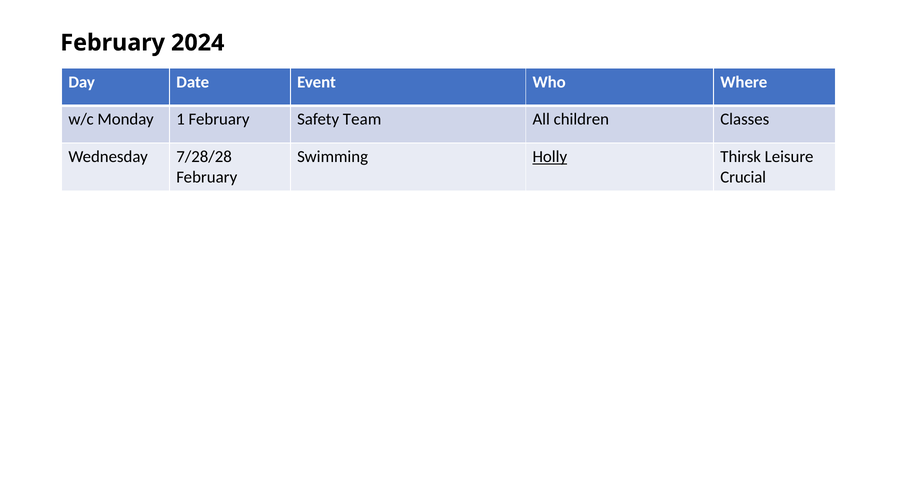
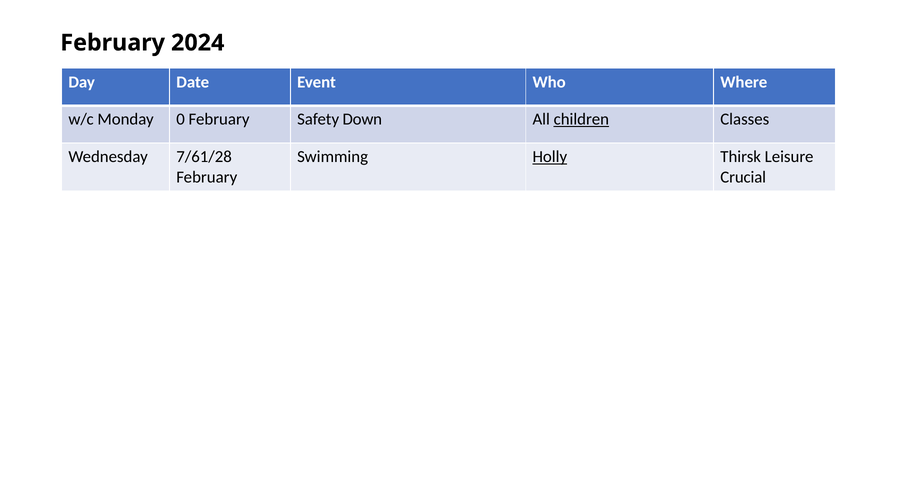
1: 1 -> 0
Team: Team -> Down
children underline: none -> present
7/28/28: 7/28/28 -> 7/61/28
